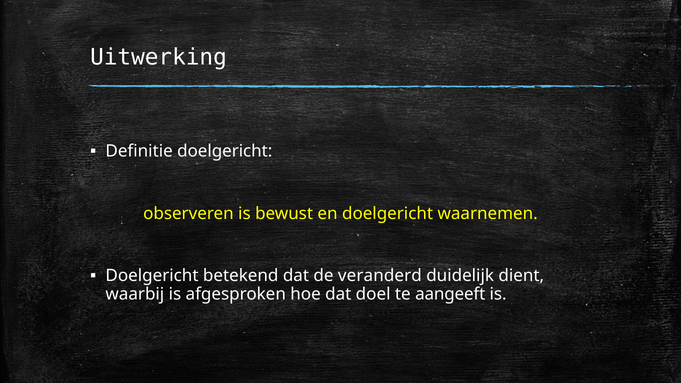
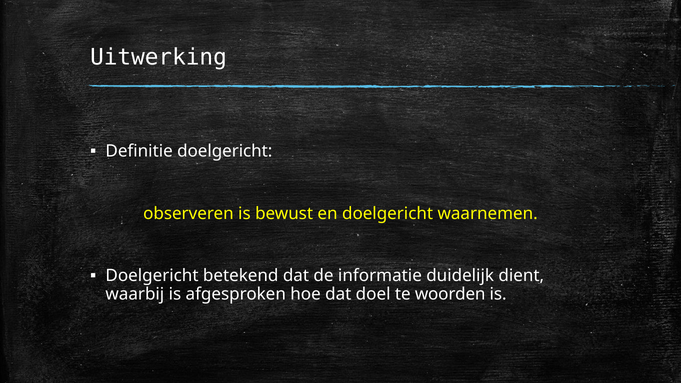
veranderd: veranderd -> informatie
aangeeft: aangeeft -> woorden
